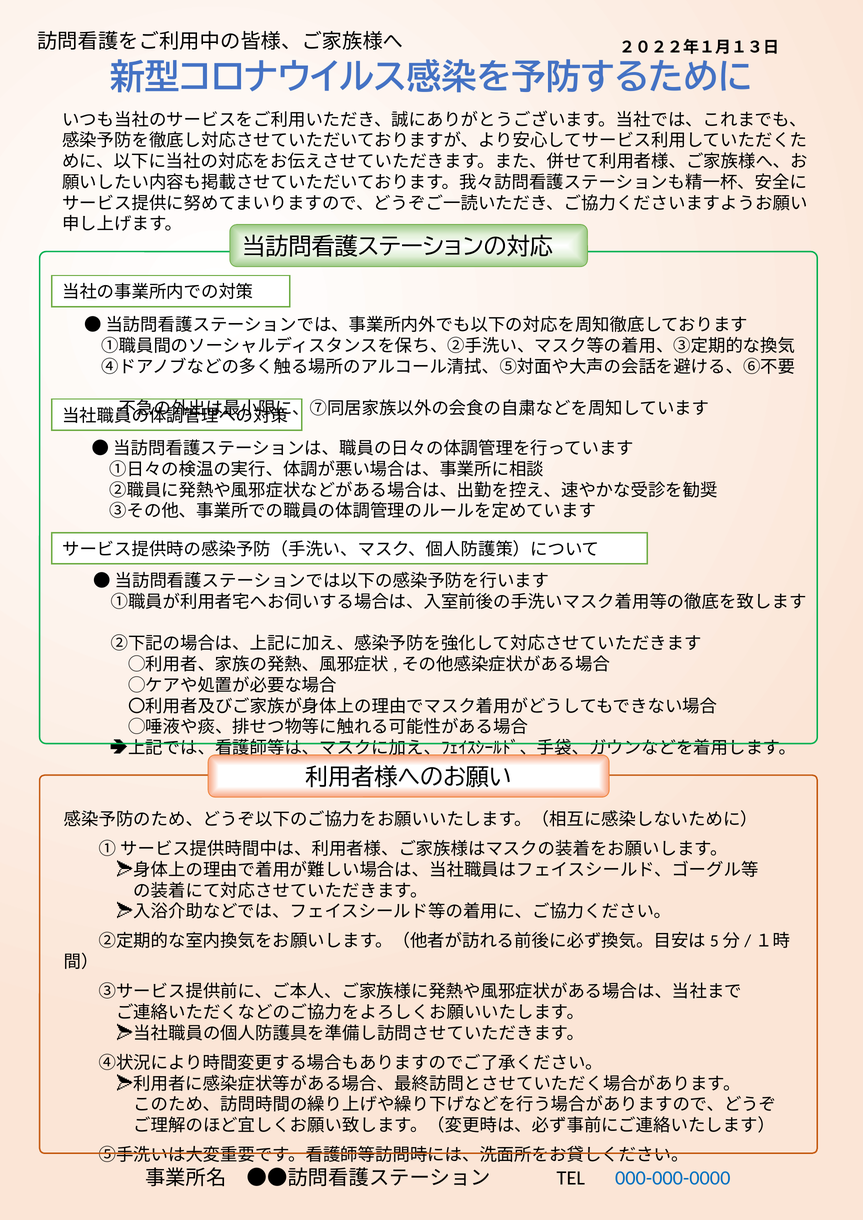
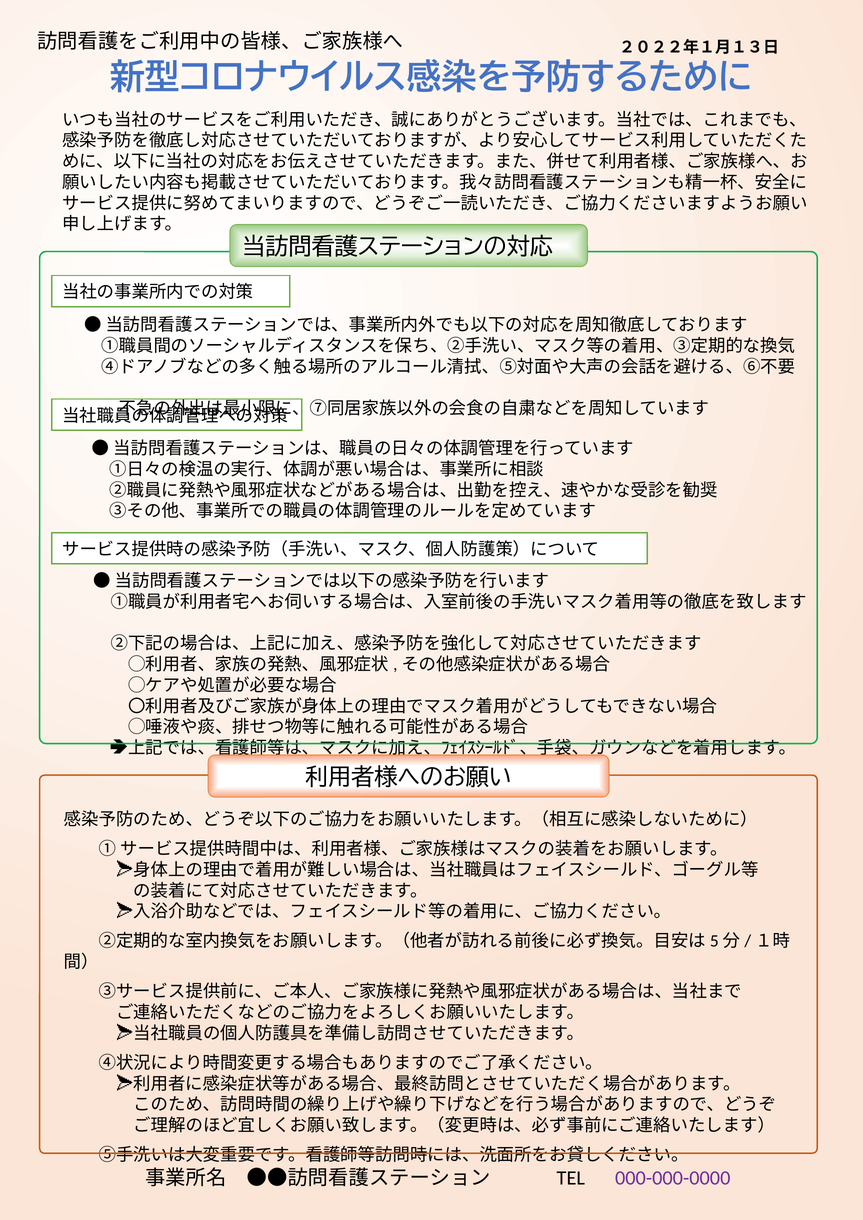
000-000-0000 colour: blue -> purple
